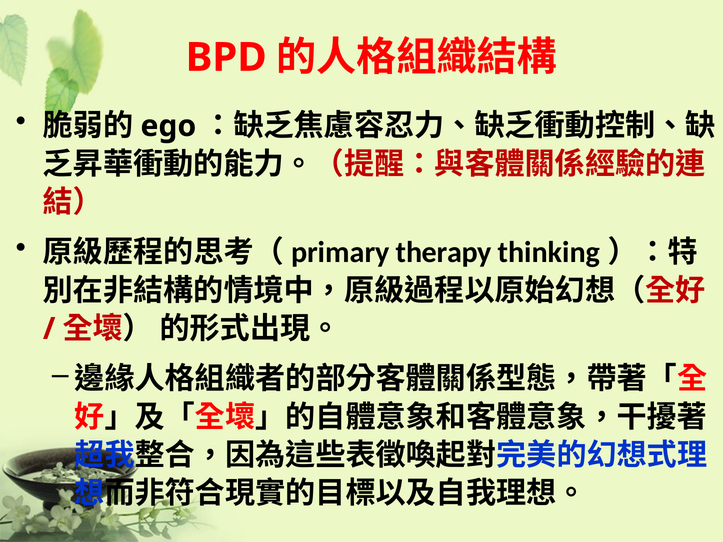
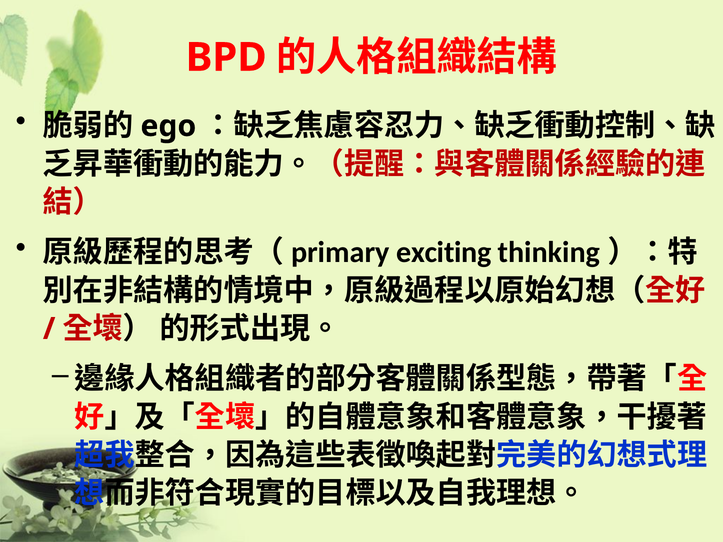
therapy: therapy -> exciting
